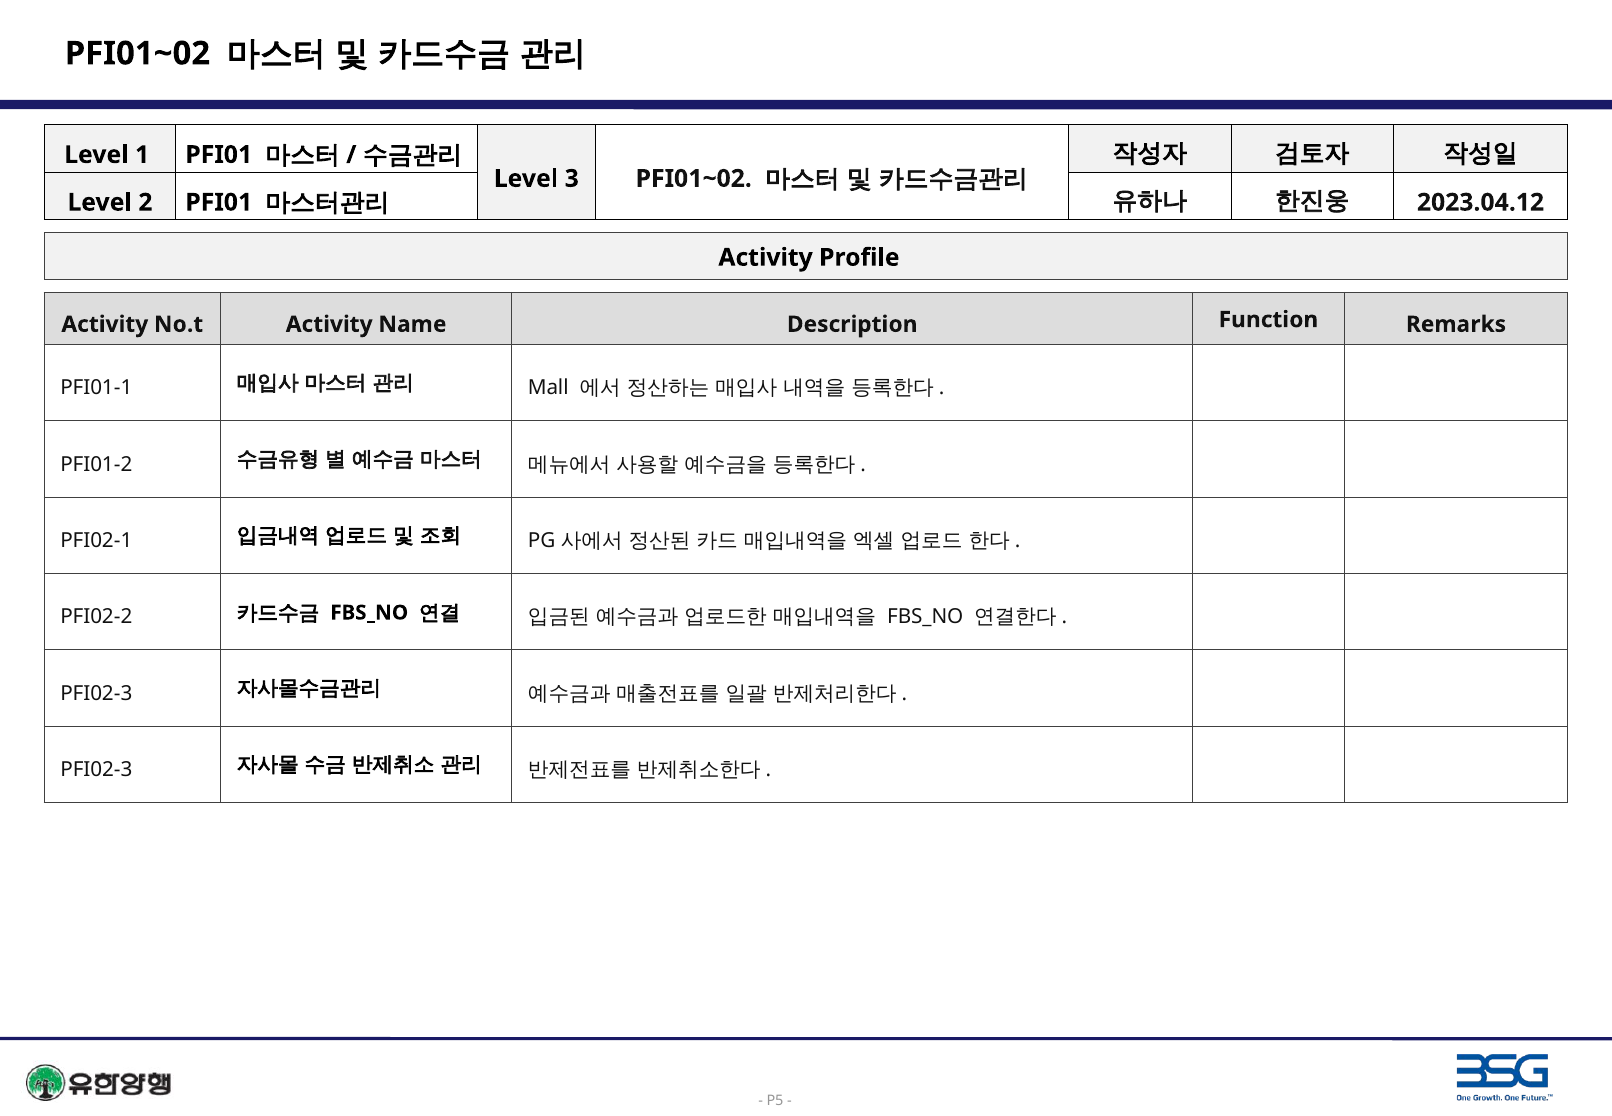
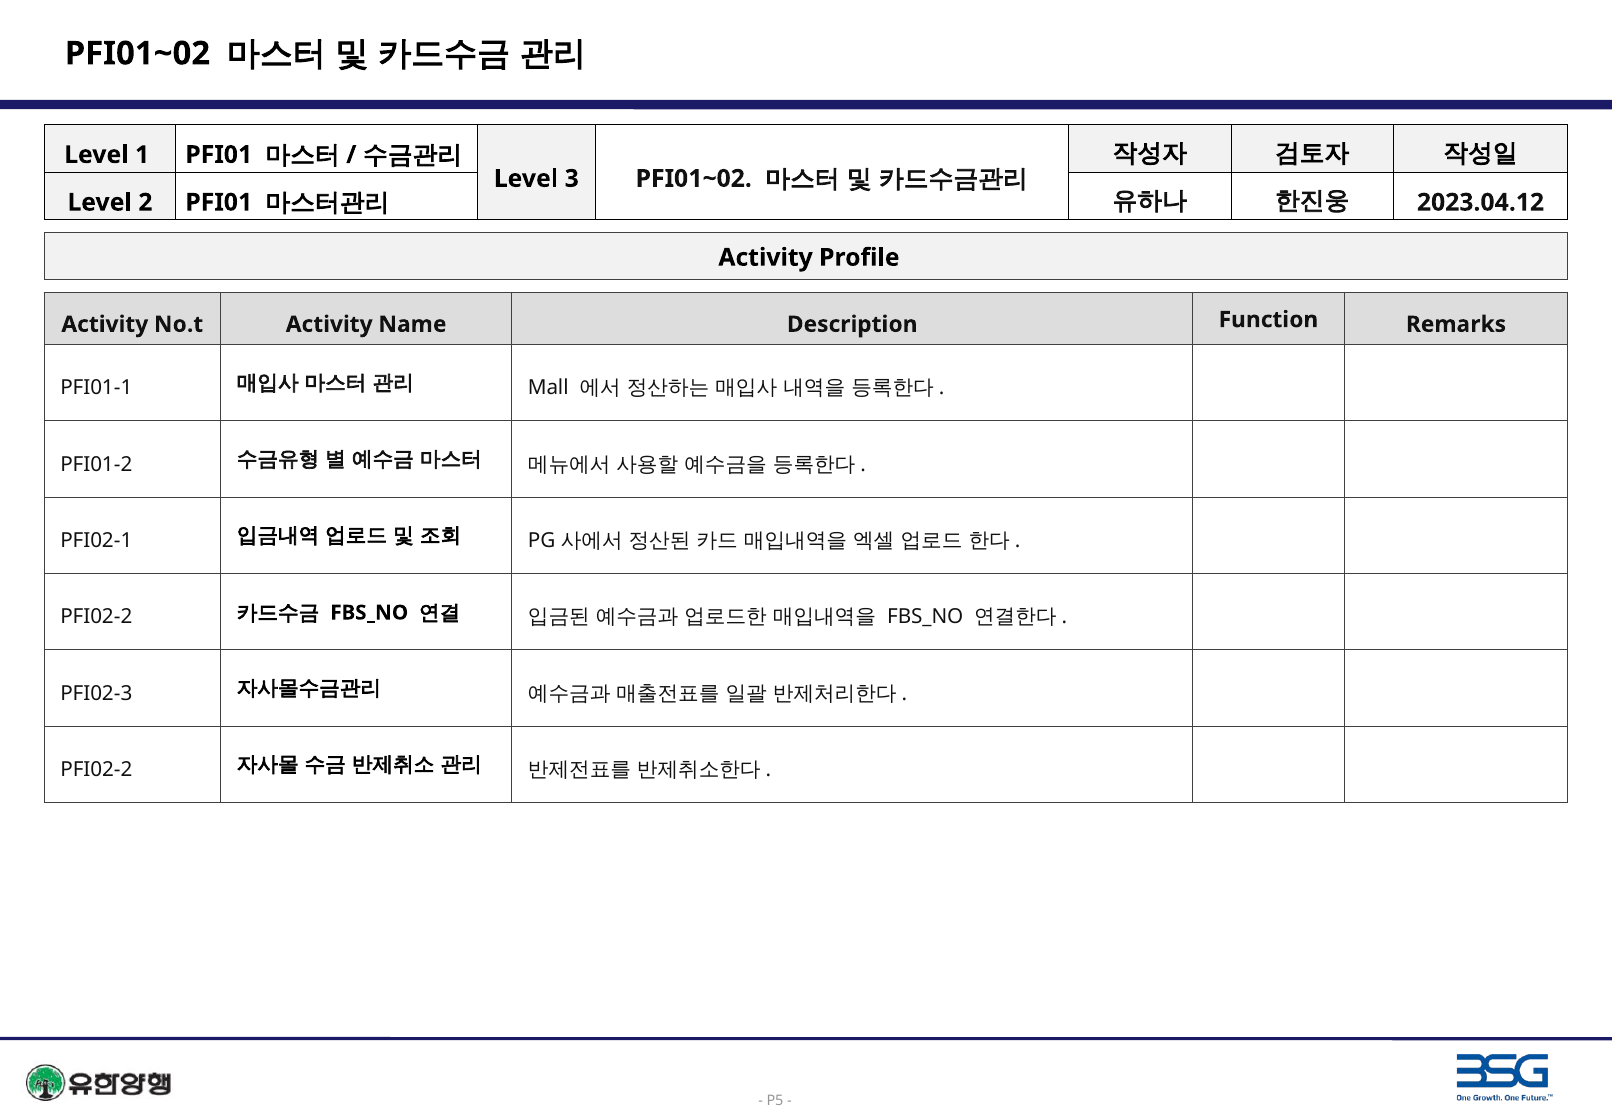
PFI02-3 at (96, 770): PFI02-3 -> PFI02-2
